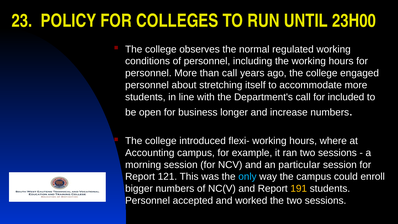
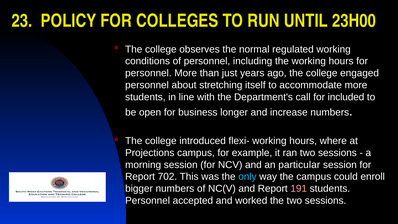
than call: call -> just
Accounting: Accounting -> Projections
121: 121 -> 702
191 colour: yellow -> pink
